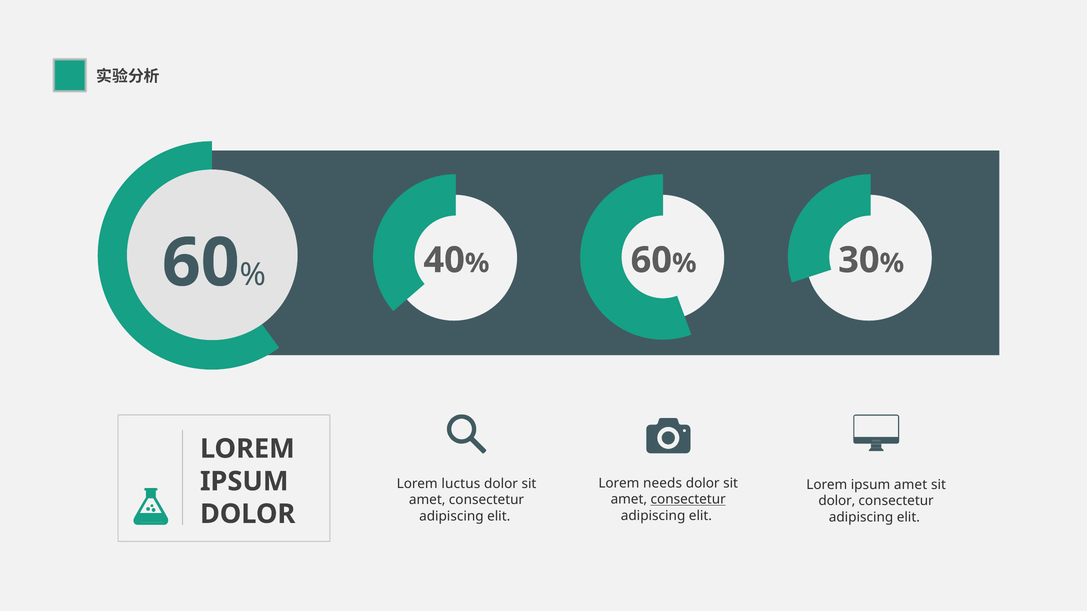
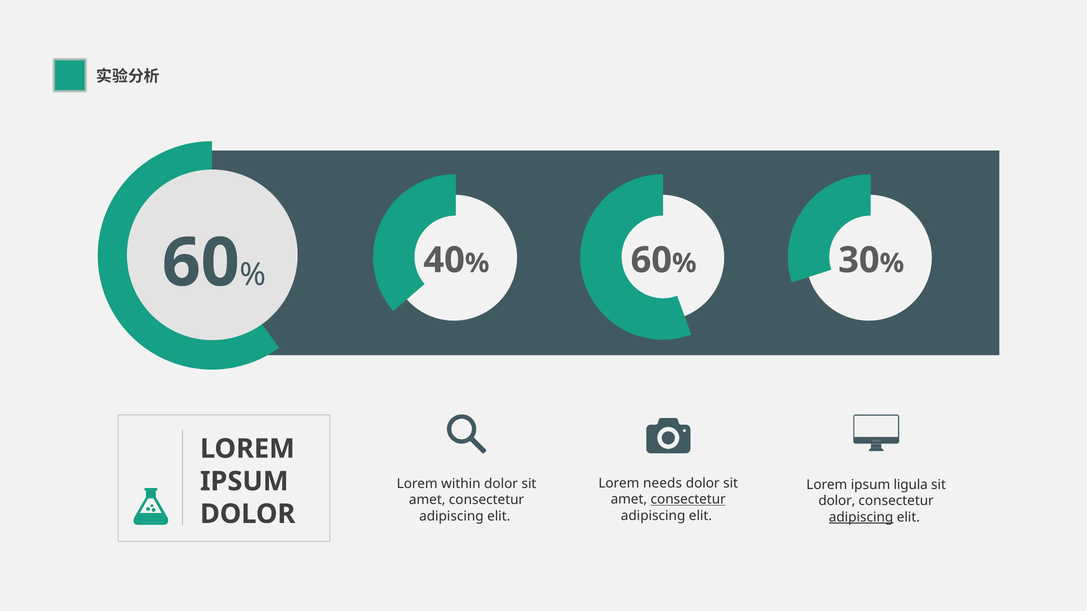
luctus: luctus -> within
ipsum amet: amet -> ligula
adipiscing at (861, 517) underline: none -> present
